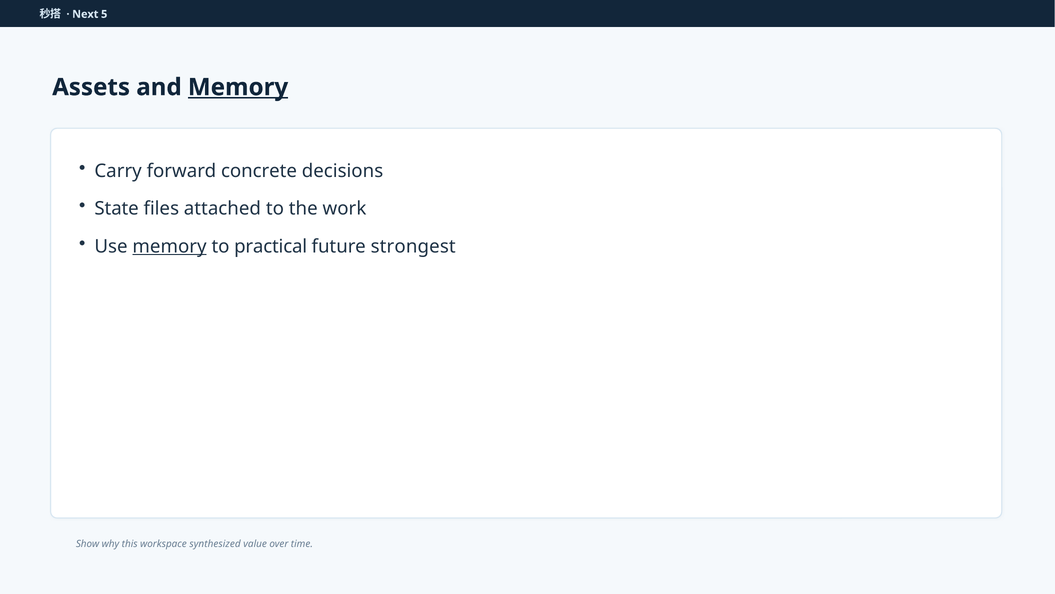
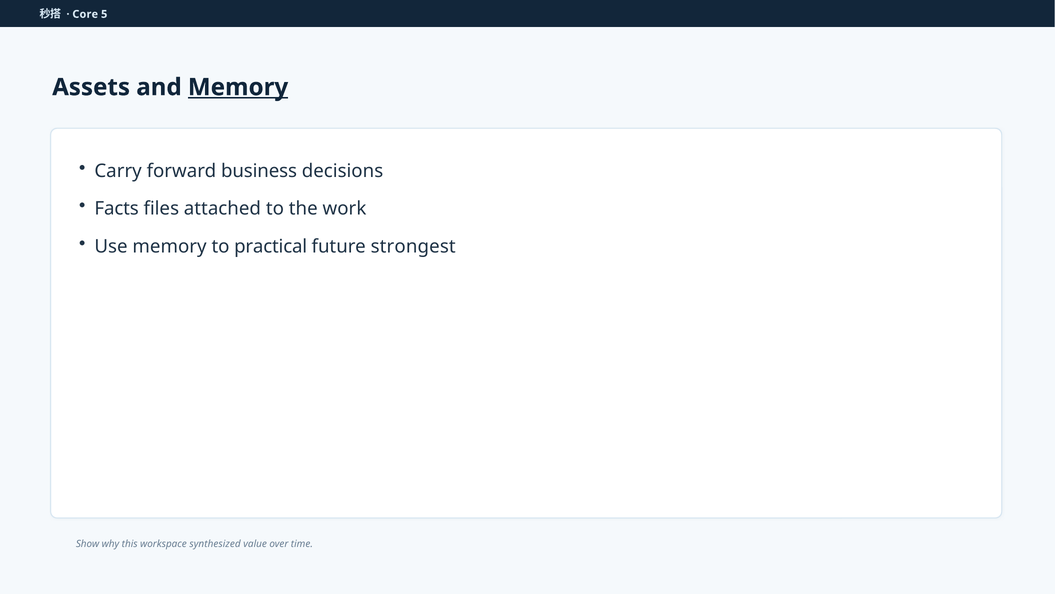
Next: Next -> Core
concrete: concrete -> business
State: State -> Facts
memory at (170, 246) underline: present -> none
